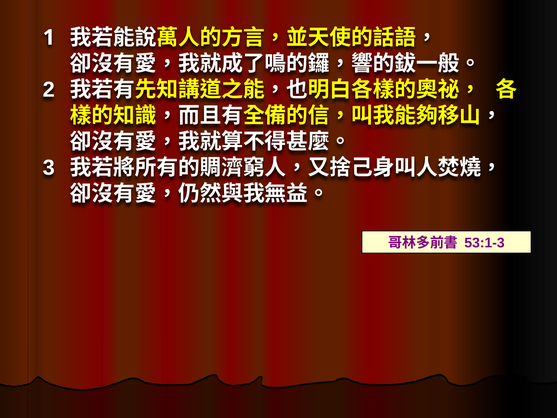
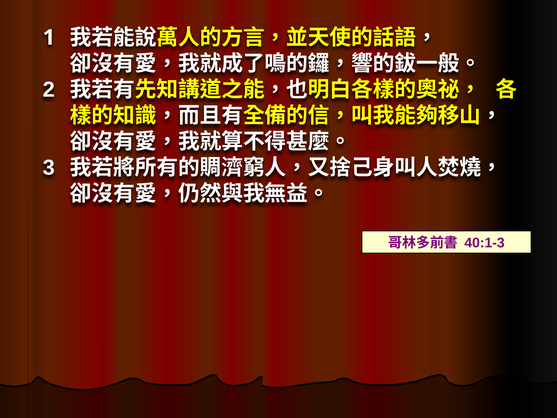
53:1-3: 53:1-3 -> 40:1-3
